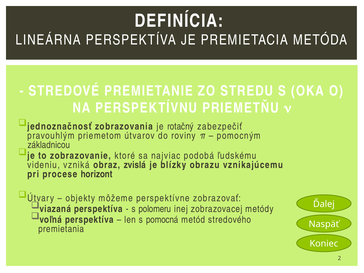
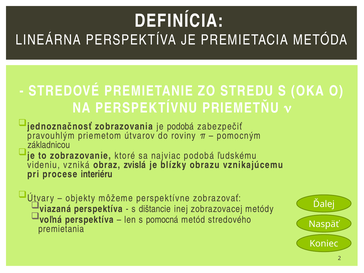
je rotačný: rotačný -> podobá
horizont: horizont -> interiéru
polomeru: polomeru -> dištancie
